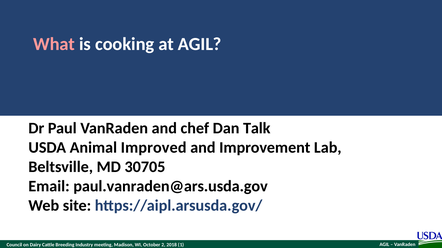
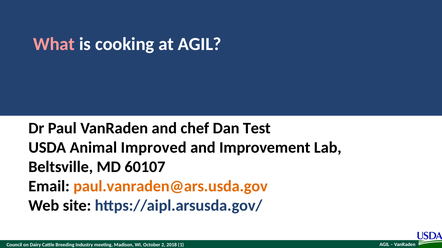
Talk: Talk -> Test
30705: 30705 -> 60107
paul.vanraden@ars.usda.gov colour: black -> orange
